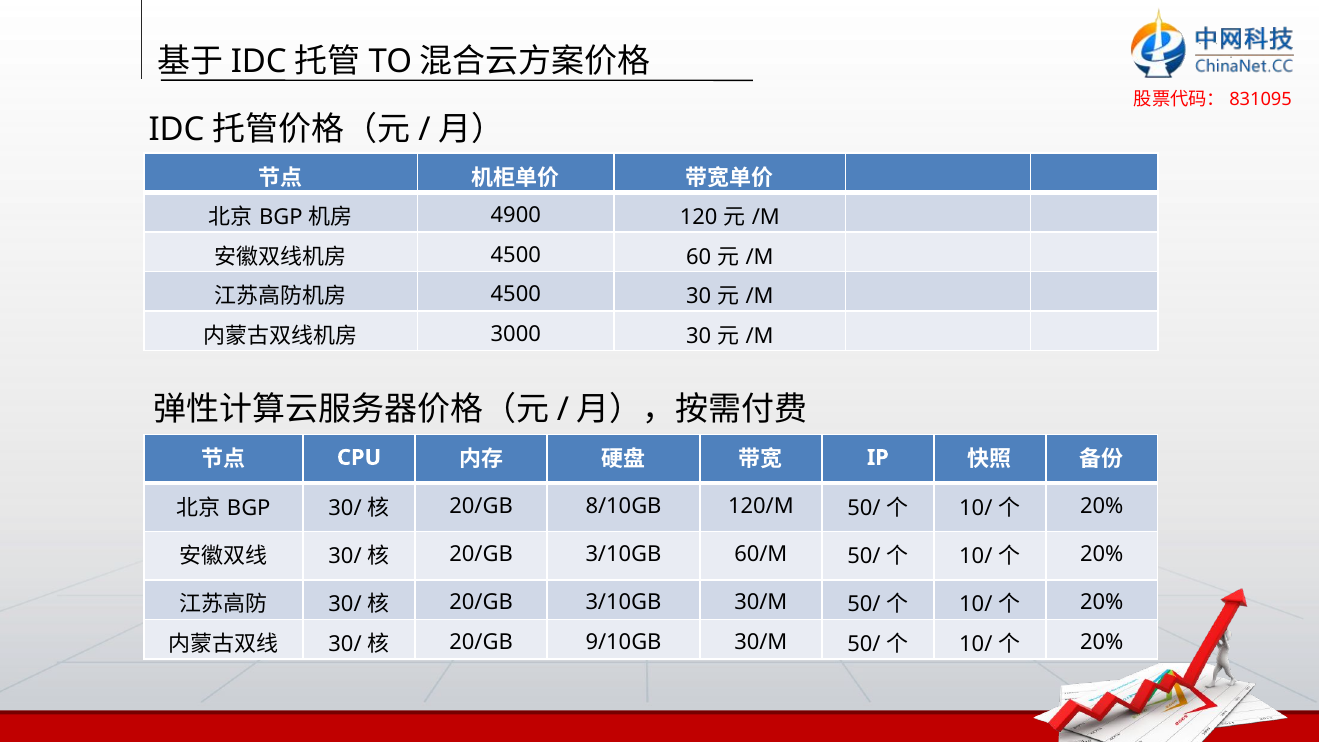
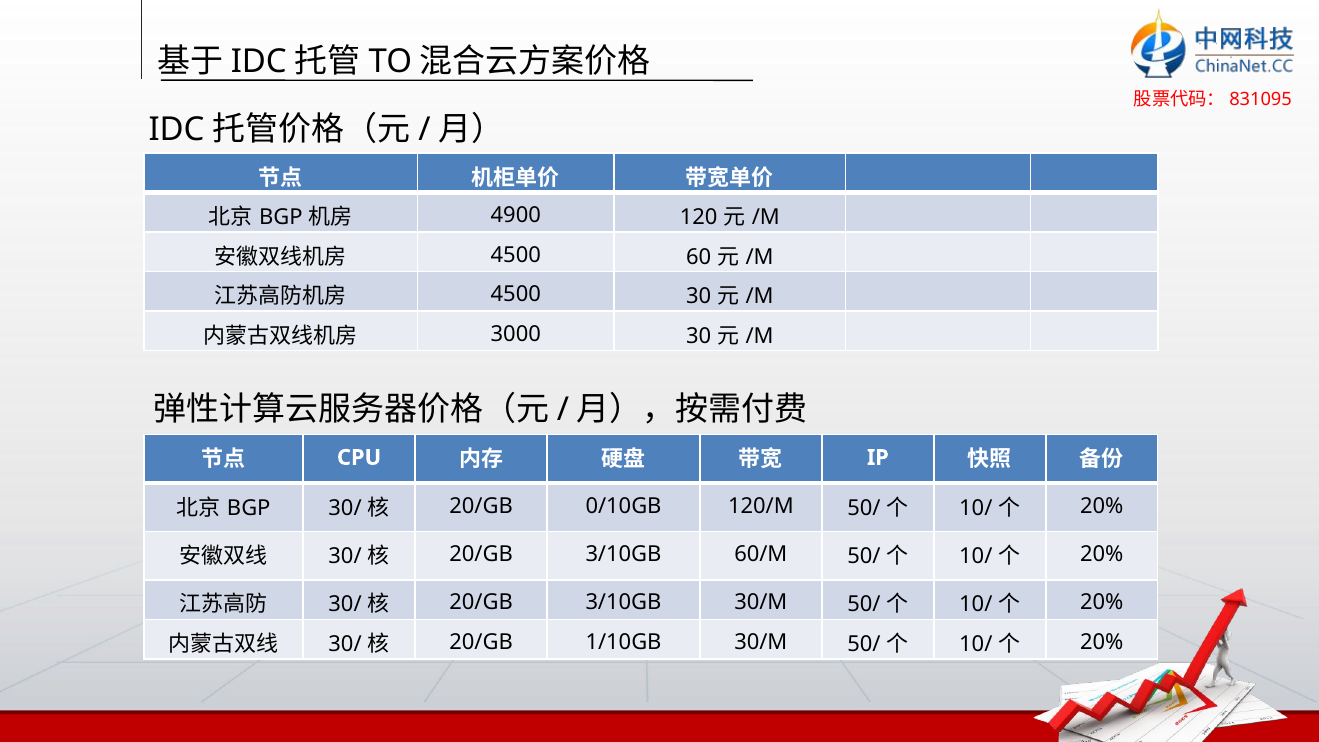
8/10GB: 8/10GB -> 0/10GB
9/10GB: 9/10GB -> 1/10GB
